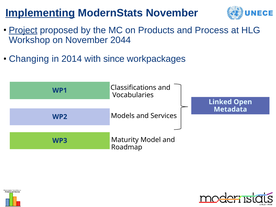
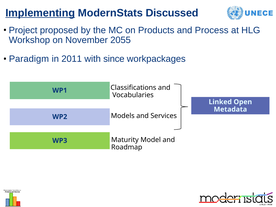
ModernStats November: November -> Discussed
Project underline: present -> none
2044: 2044 -> 2055
Changing: Changing -> Paradigm
2014: 2014 -> 2011
